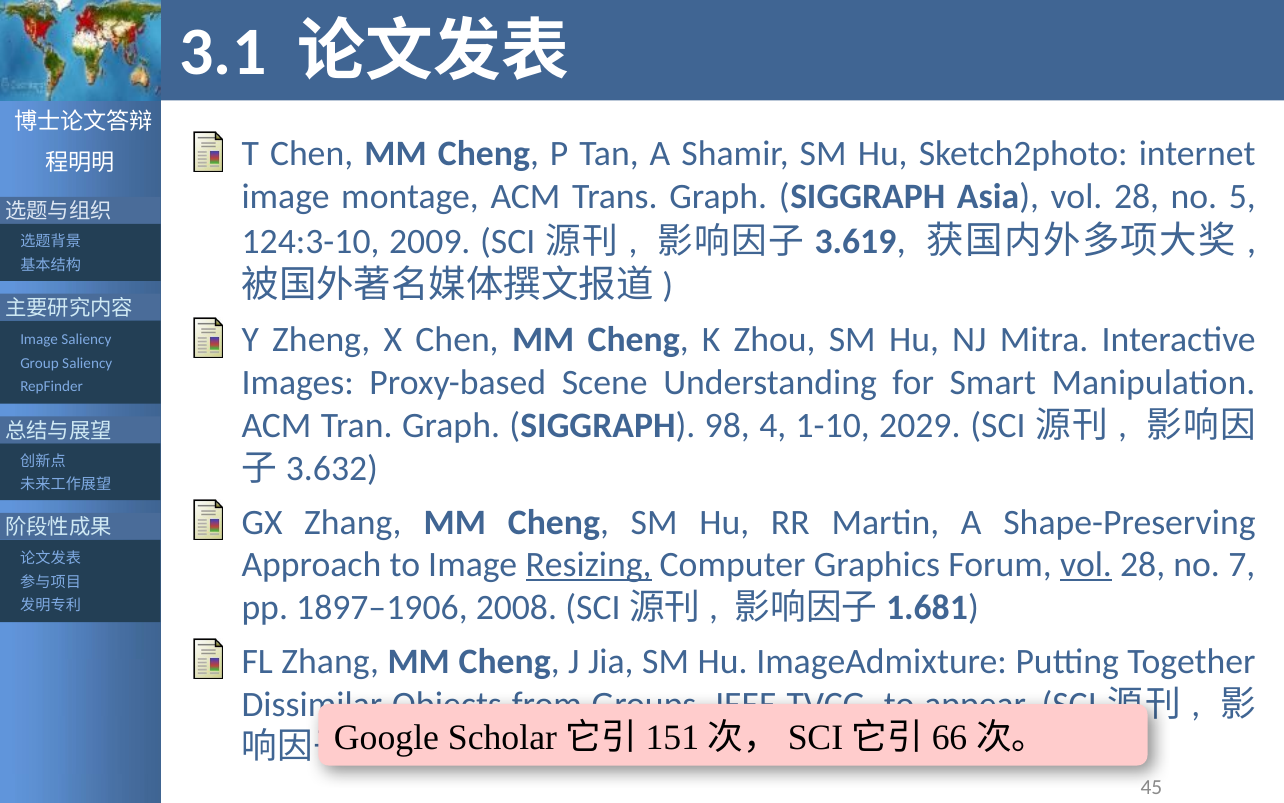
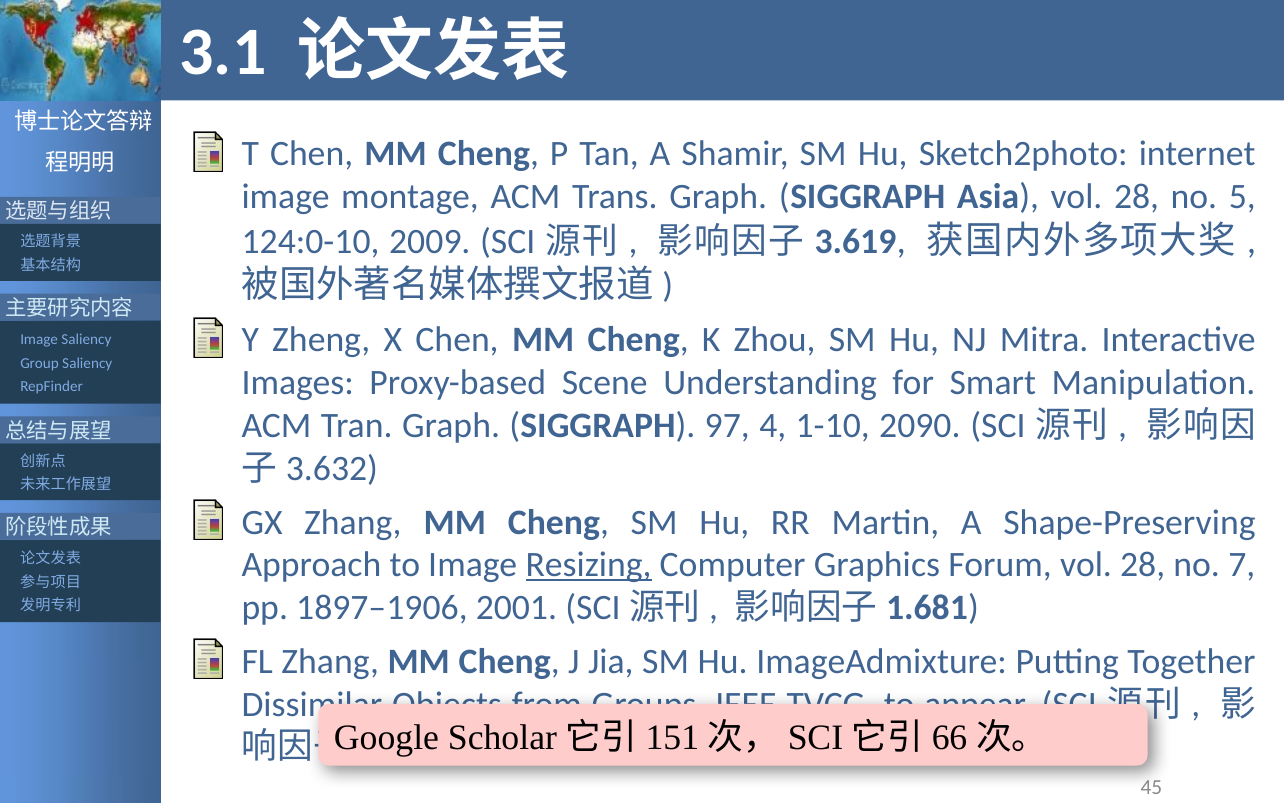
124:3-10: 124:3-10 -> 124:0-10
98: 98 -> 97
2029: 2029 -> 2090
vol at (1086, 565) underline: present -> none
2008: 2008 -> 2001
